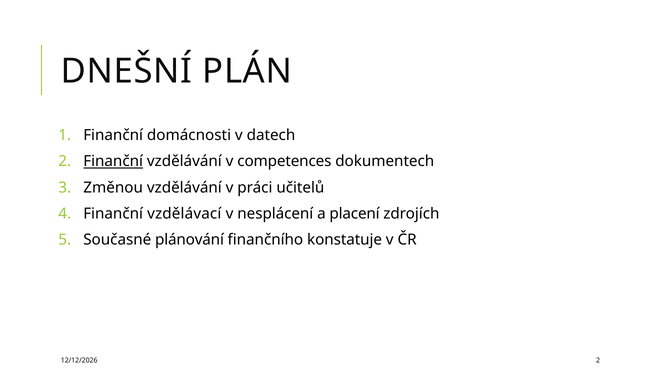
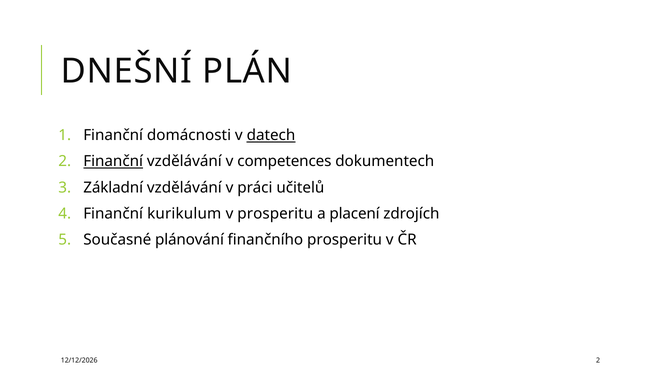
datech underline: none -> present
Změnou: Změnou -> Základní
vzdělávací: vzdělávací -> kurikulum
v nesplácení: nesplácení -> prosperitu
finančního konstatuje: konstatuje -> prosperitu
